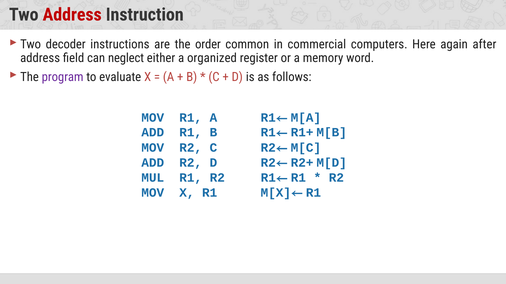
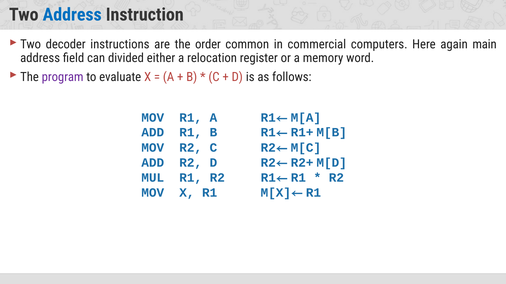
Address at (72, 15) colour: red -> blue
after: after -> main
neglect: neglect -> divided
organized: organized -> relocation
